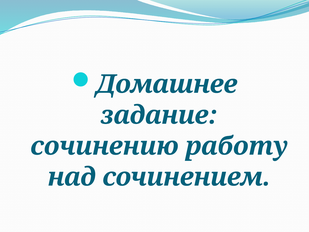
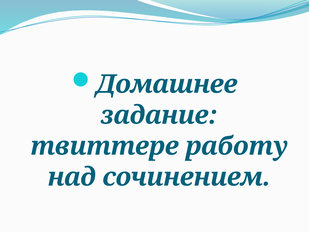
сочинению: сочинению -> твиттере
